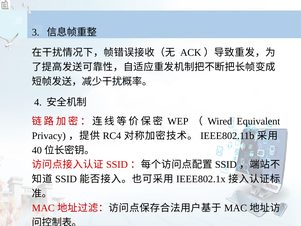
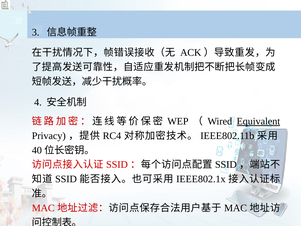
Equivalent underline: none -> present
